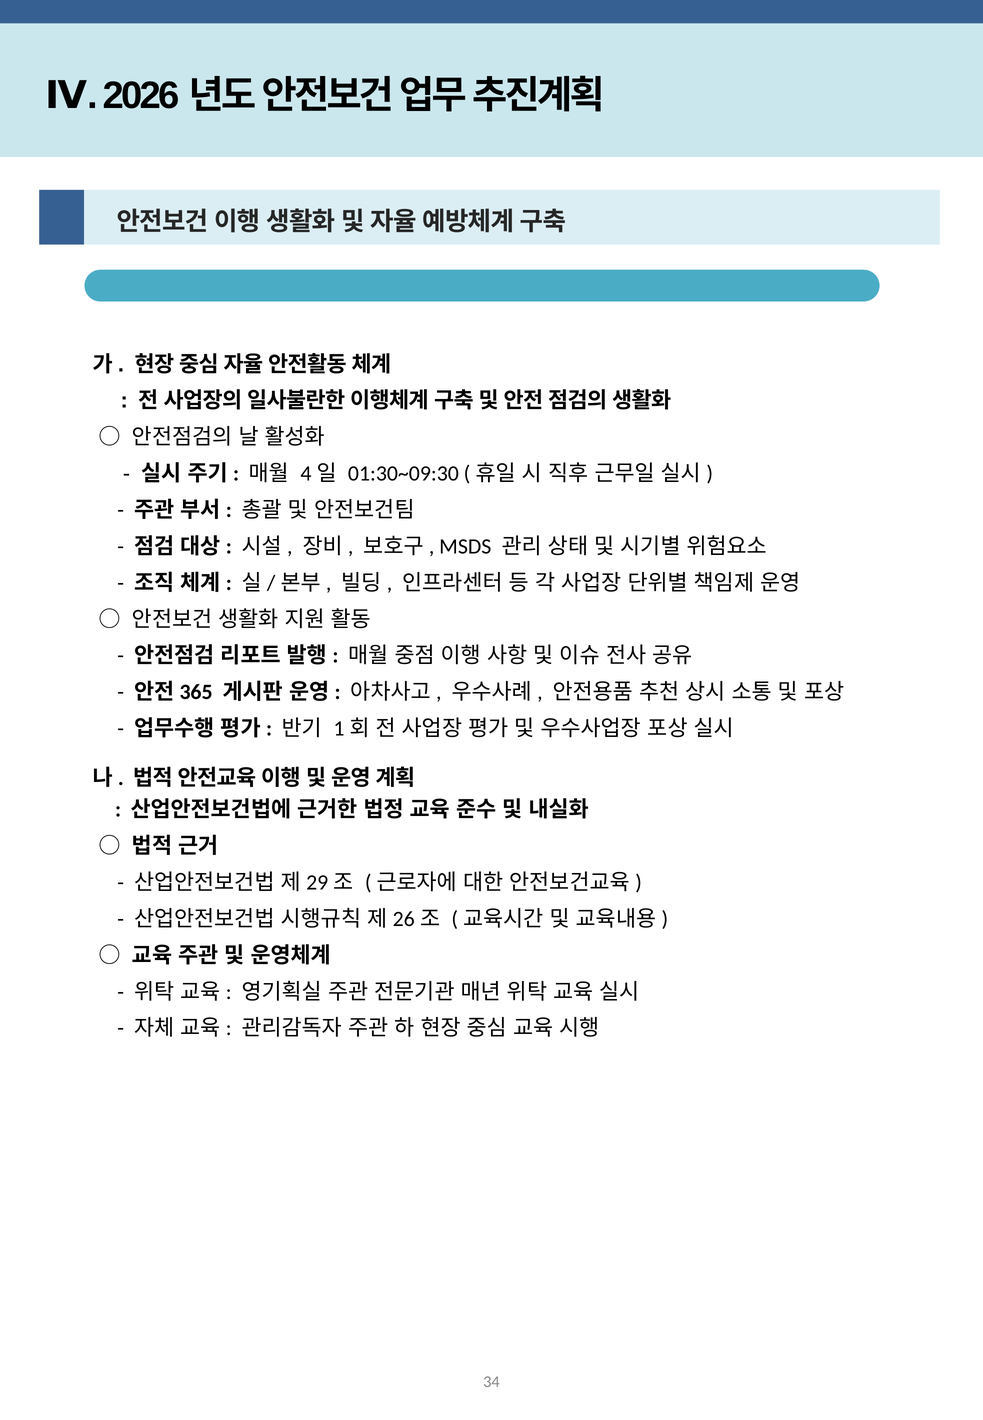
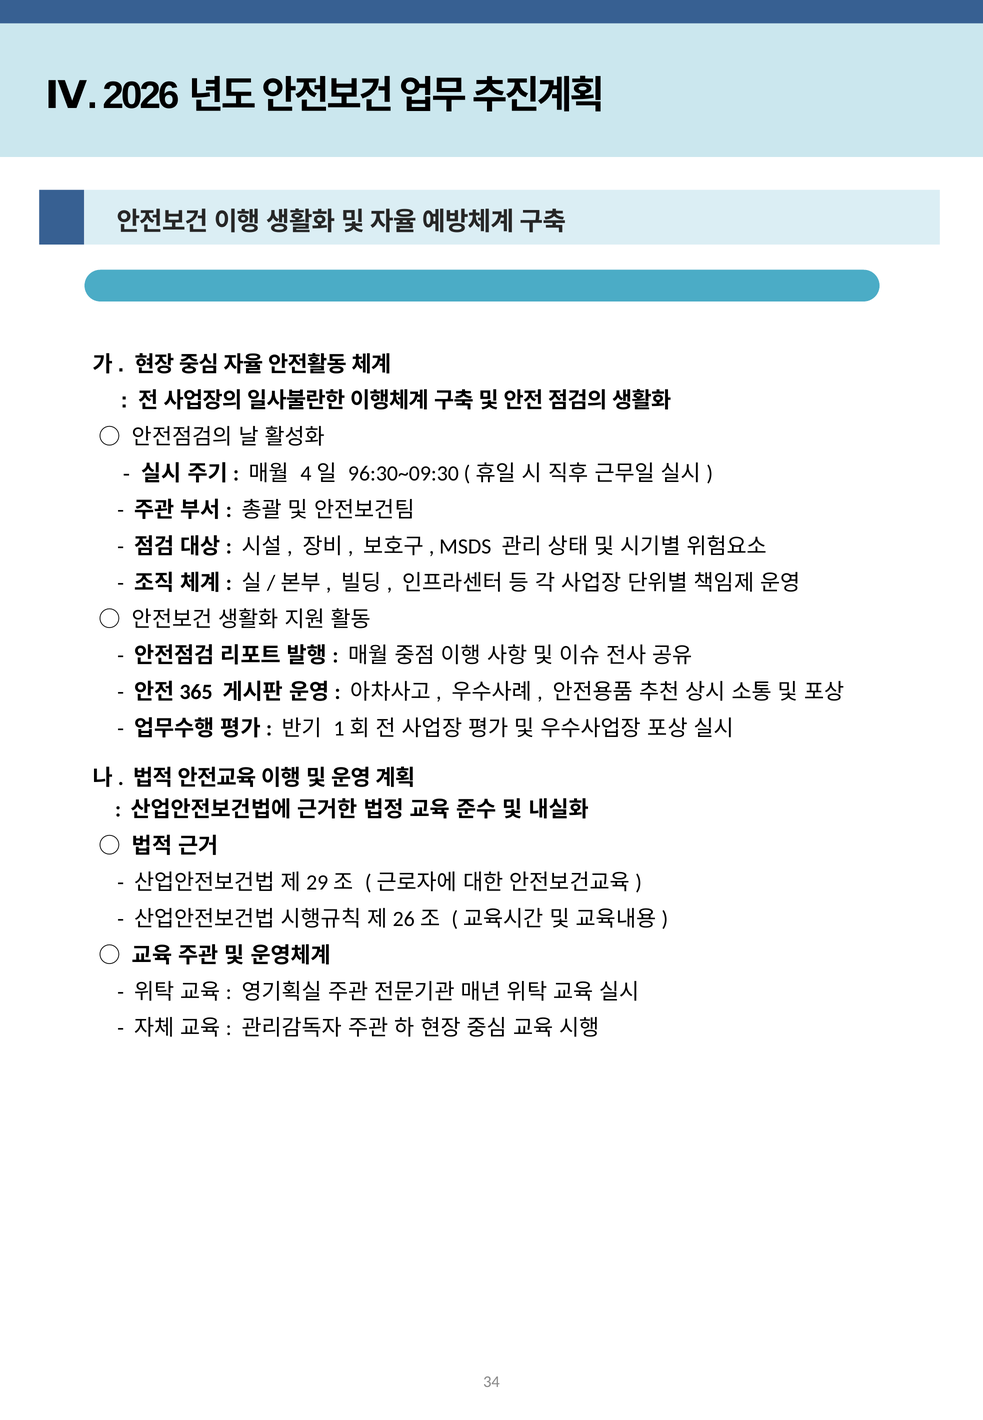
01:30~09:30: 01:30~09:30 -> 96:30~09:30
